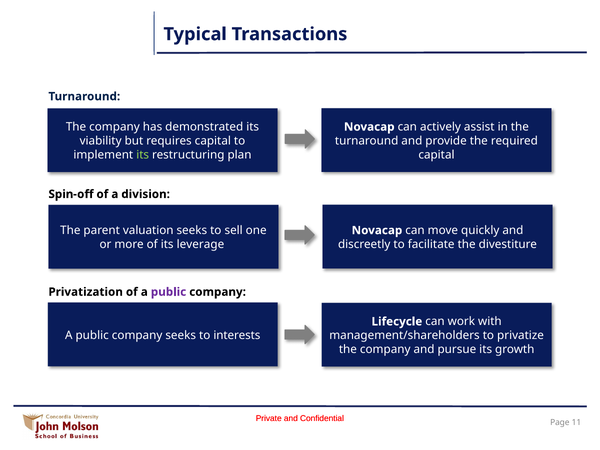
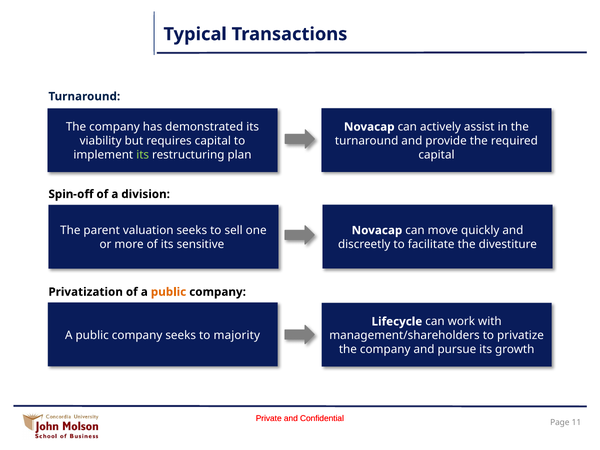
leverage: leverage -> sensitive
public at (169, 292) colour: purple -> orange
interests: interests -> majority
